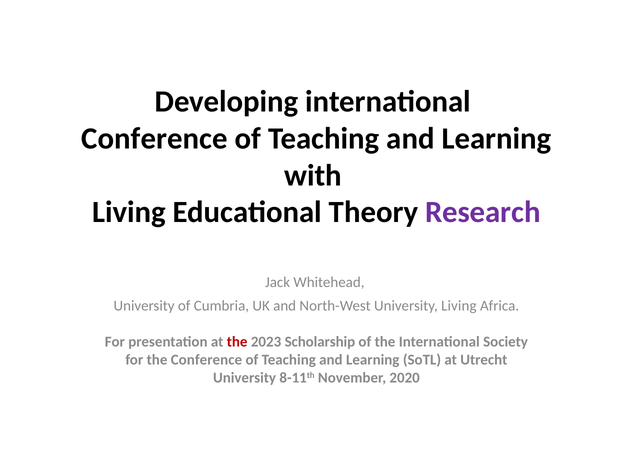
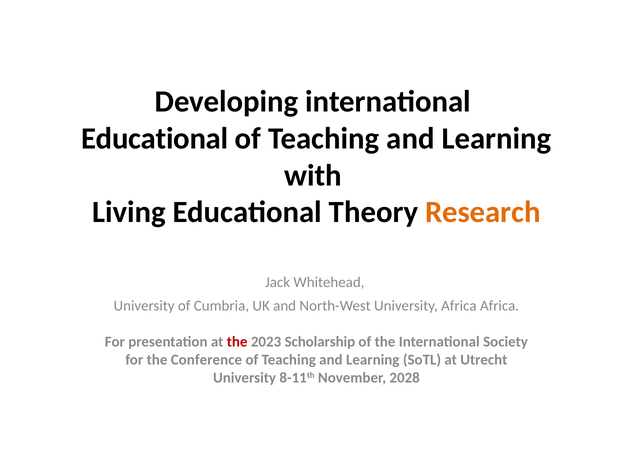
Conference at (154, 138): Conference -> Educational
Research colour: purple -> orange
University Living: Living -> Africa
2020: 2020 -> 2028
